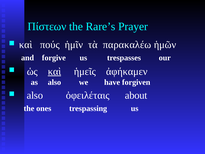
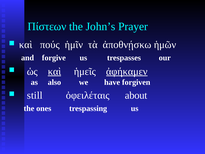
Rare’s: Rare’s -> John’s
παρακαλέω: παρακαλέω -> ἀποθνῄσκω
ἀφήκαμεν underline: none -> present
also at (35, 95): also -> still
